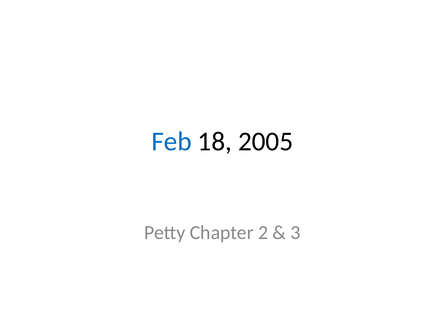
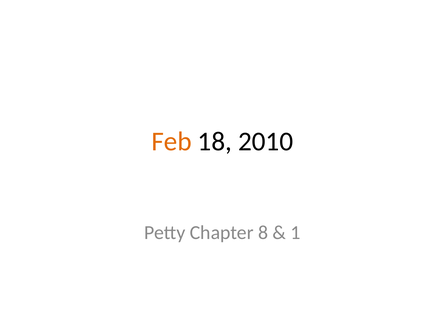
Feb colour: blue -> orange
2005: 2005 -> 2010
2: 2 -> 8
3: 3 -> 1
